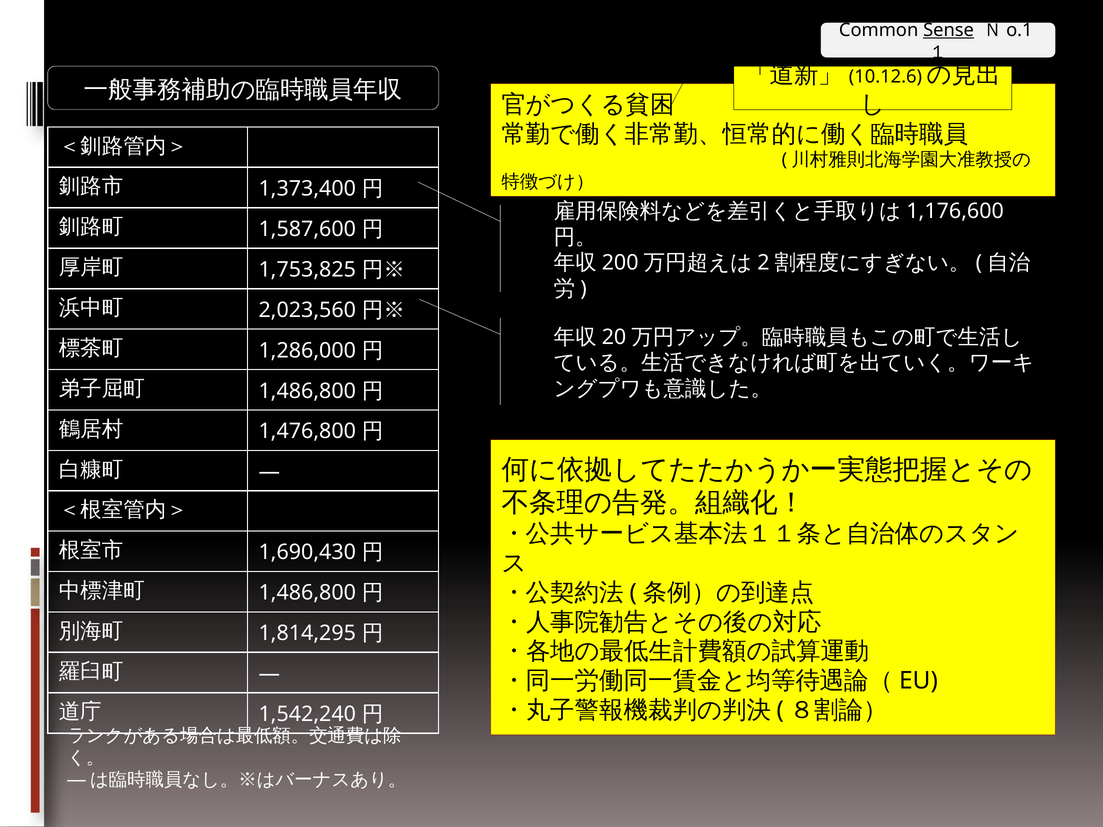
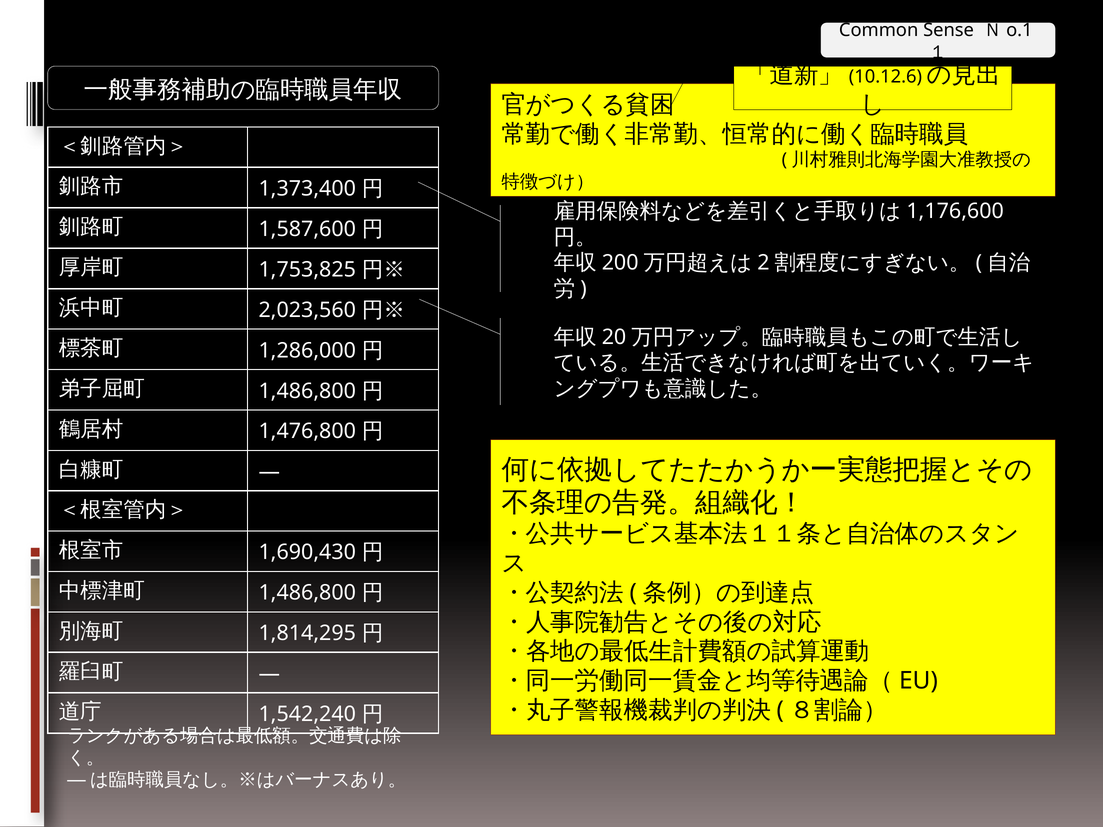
Sense underline: present -> none
